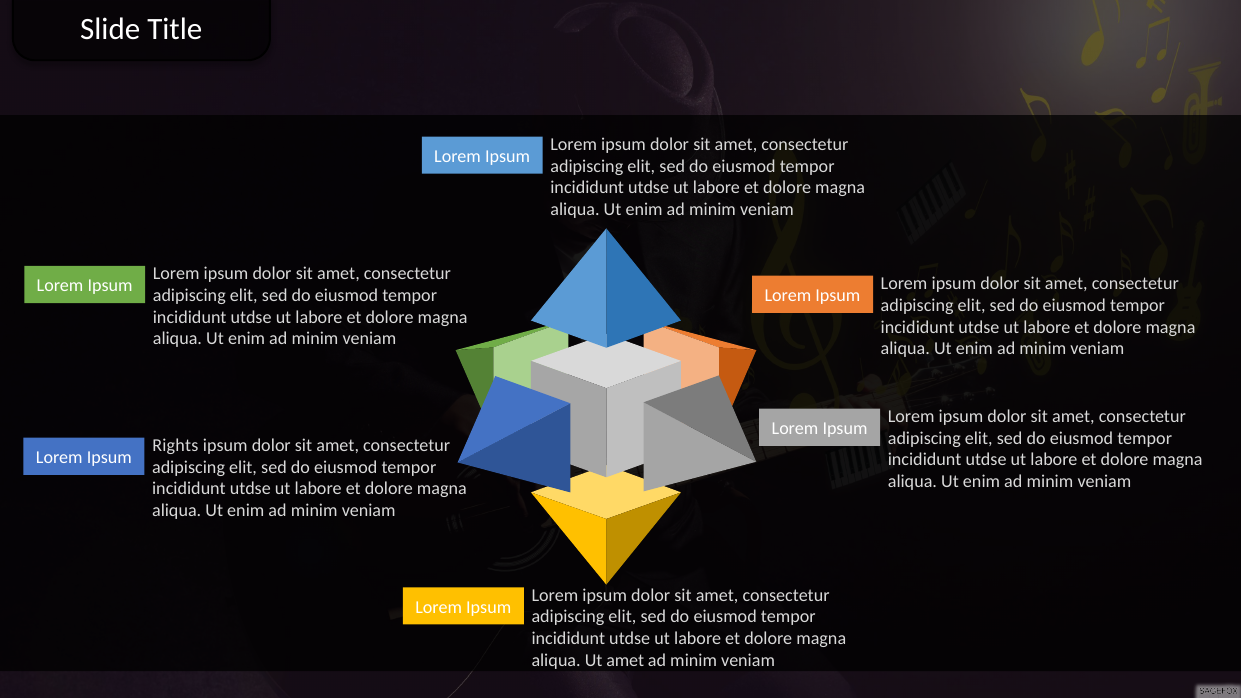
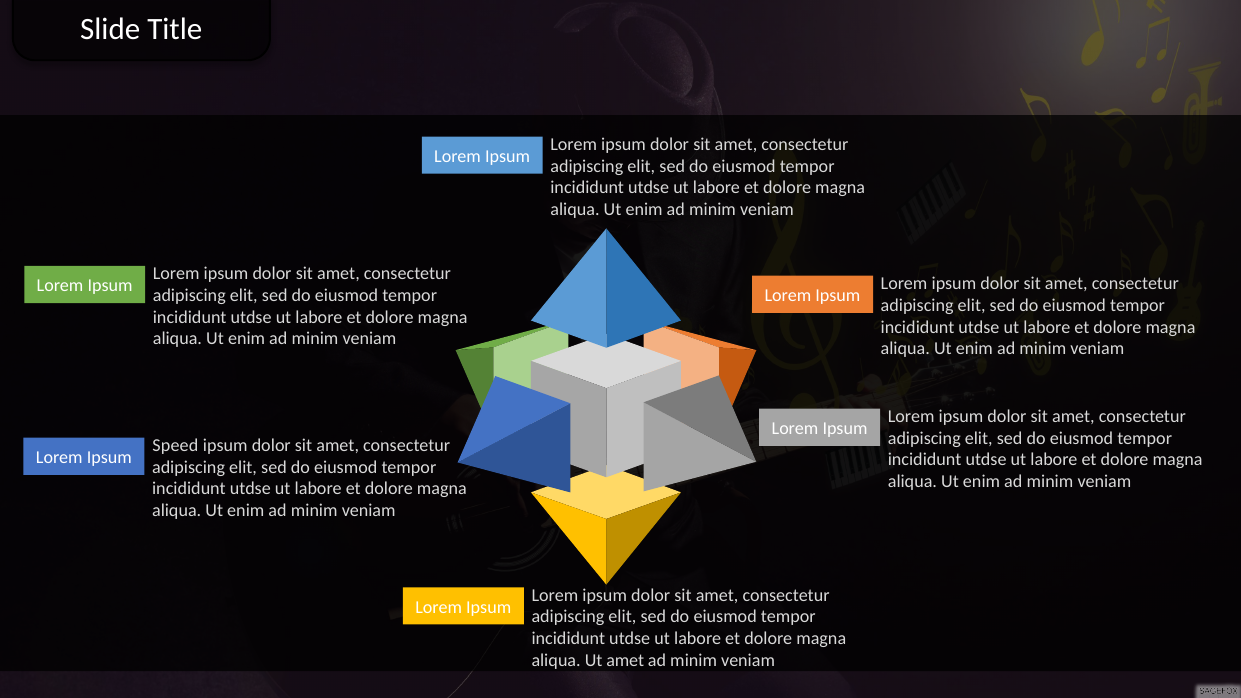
Rights: Rights -> Speed
